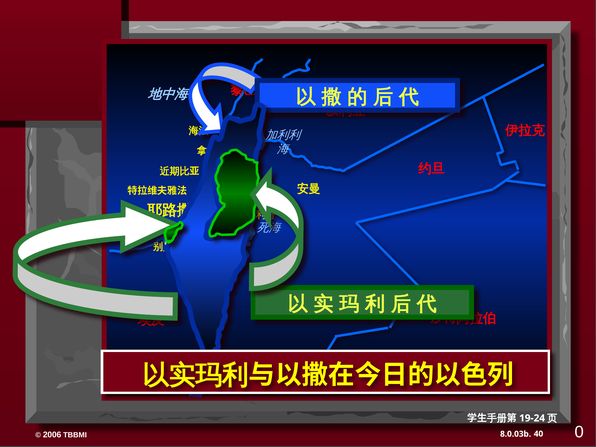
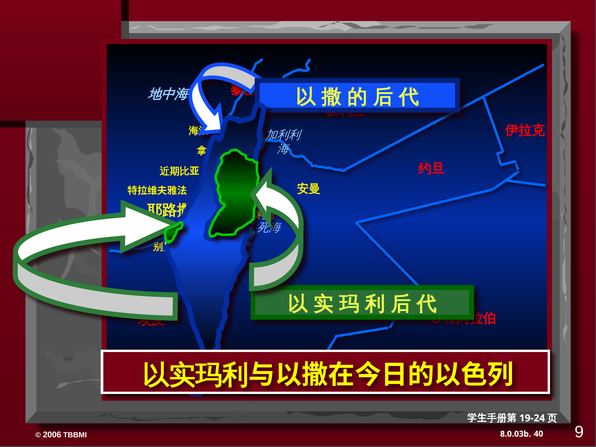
0: 0 -> 9
